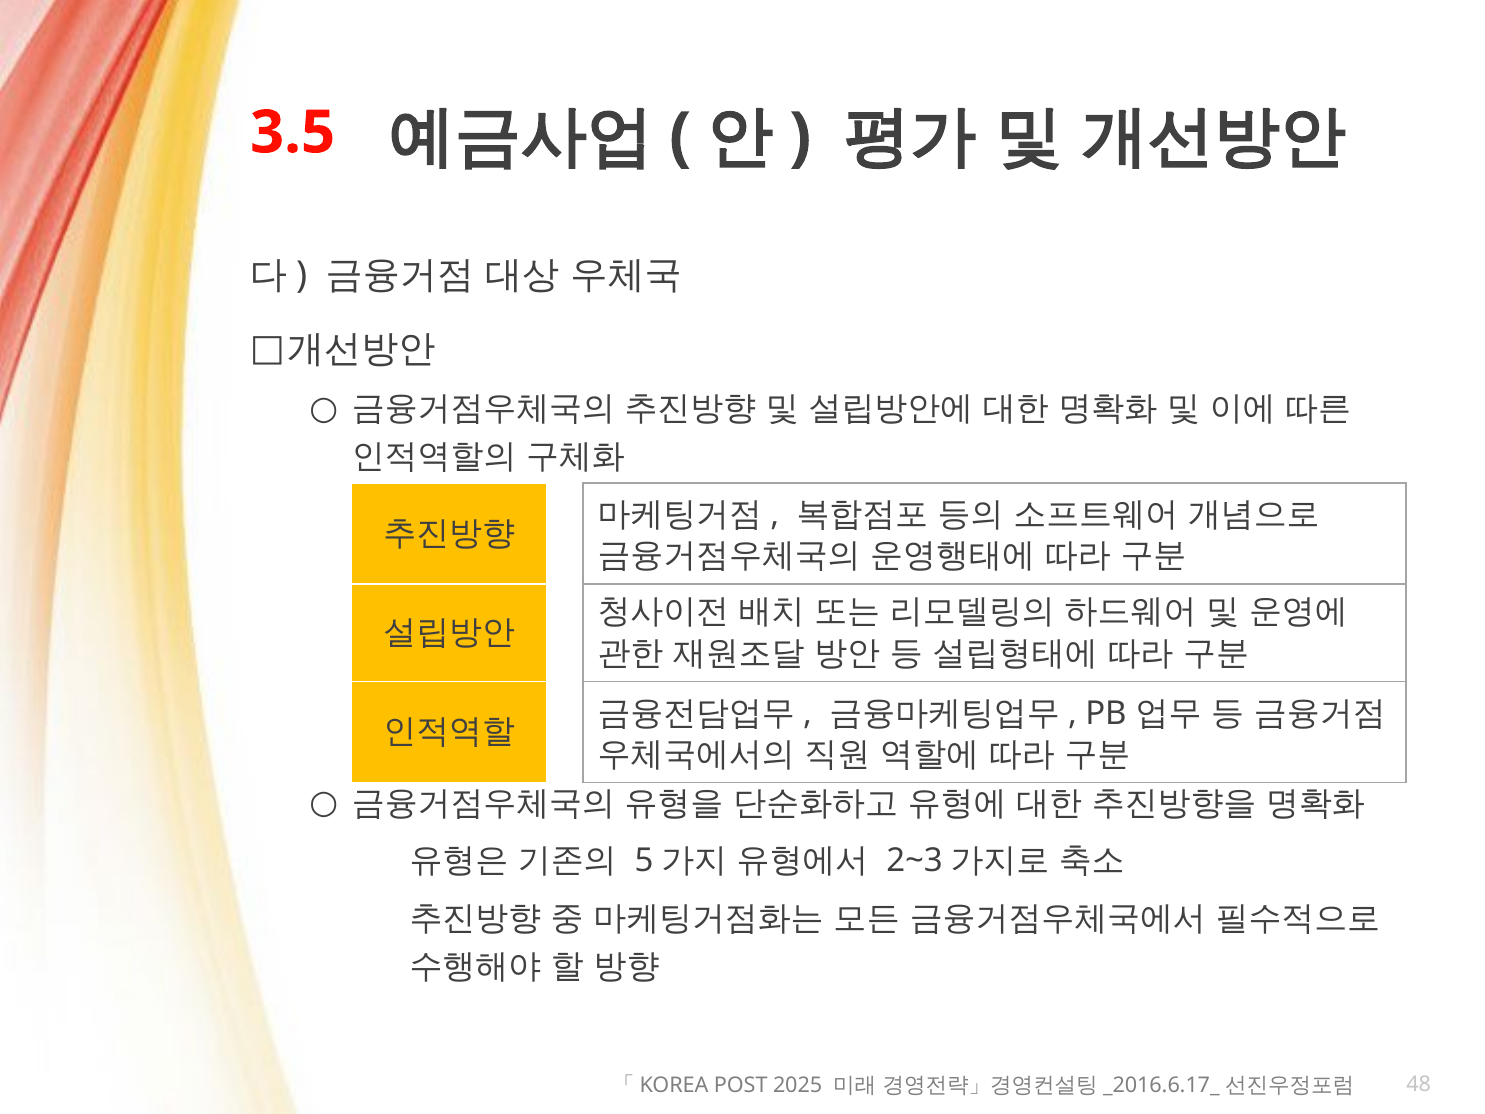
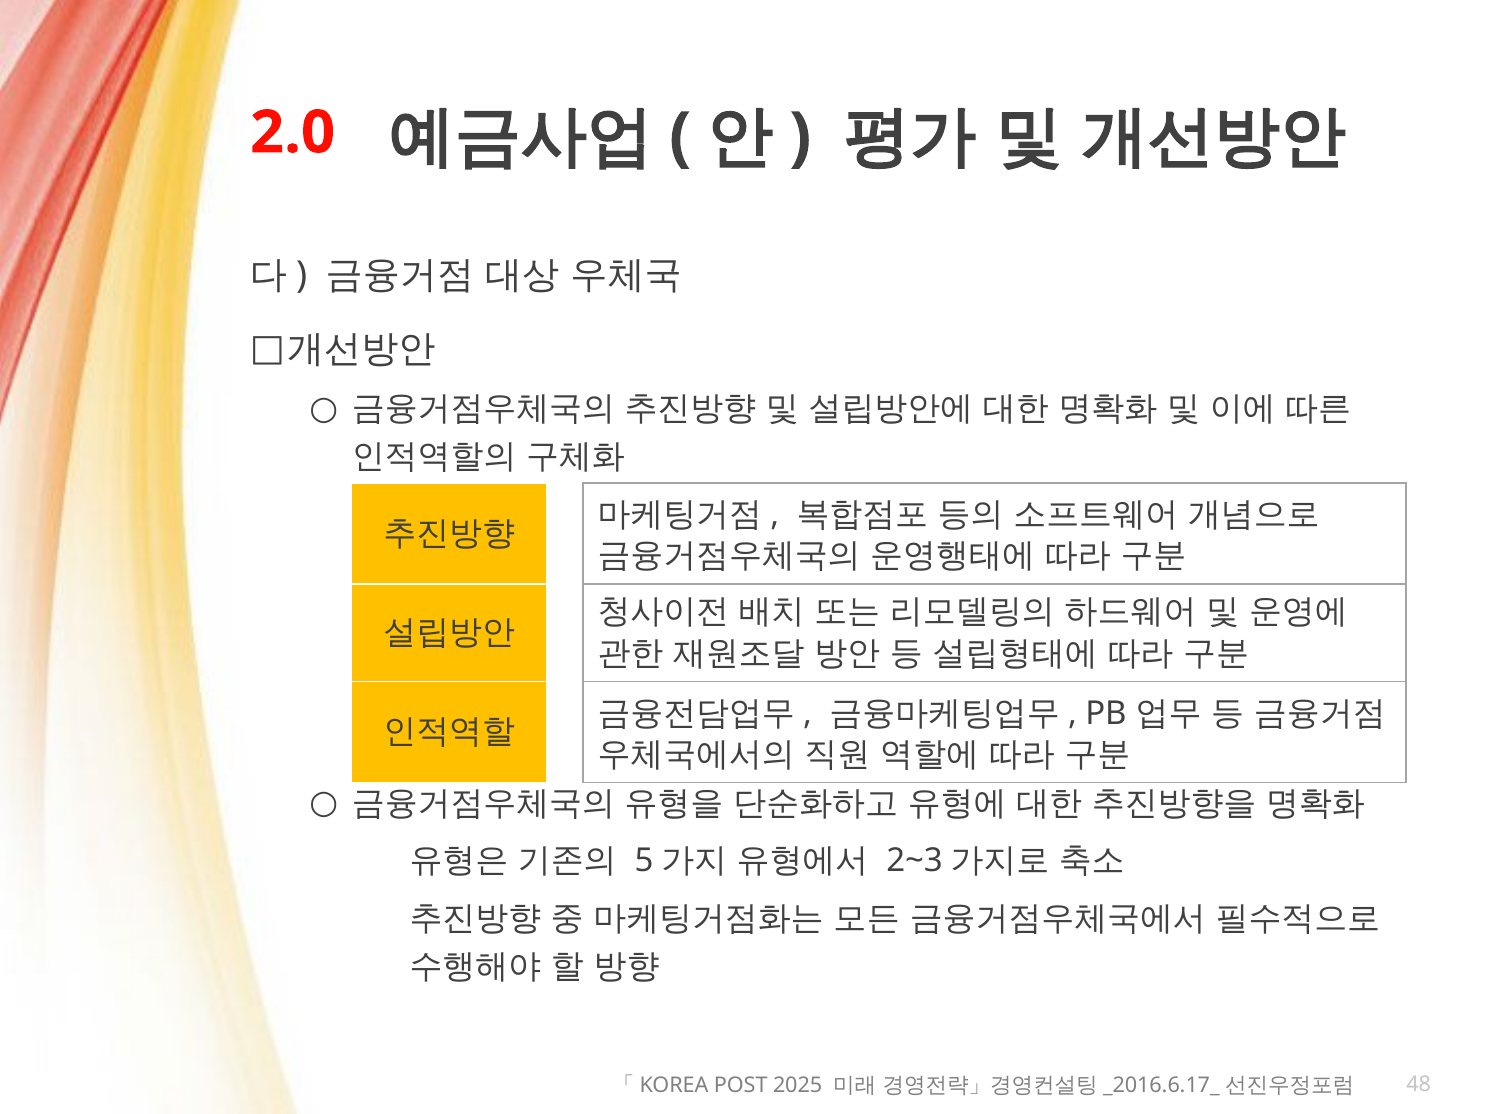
3.5: 3.5 -> 2.0
